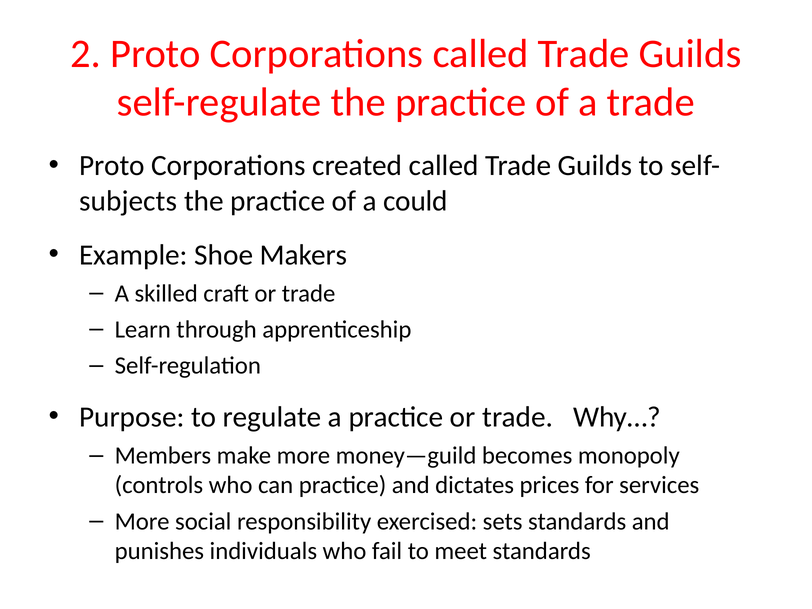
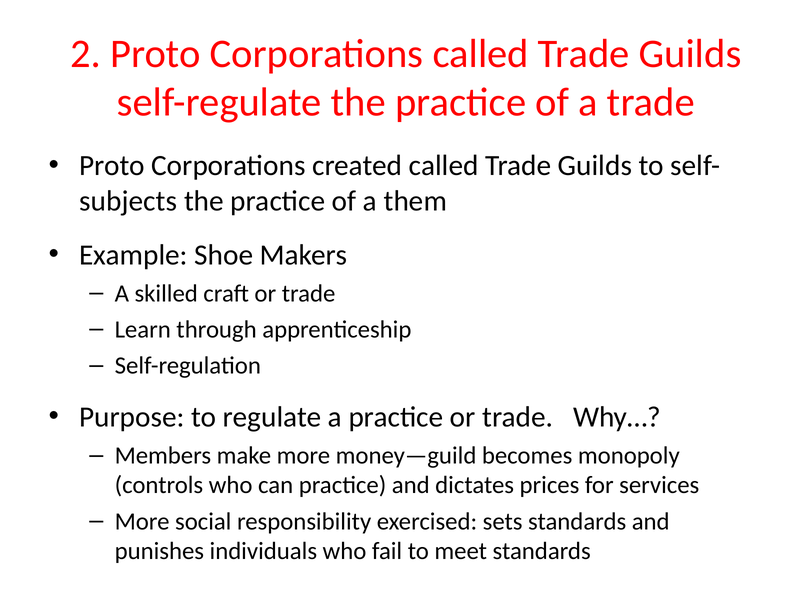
could: could -> them
